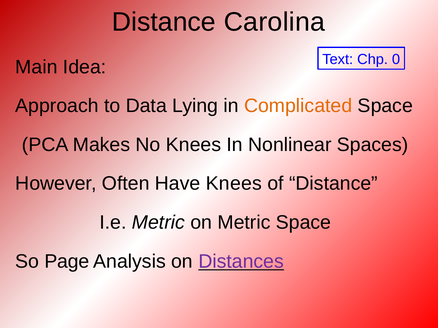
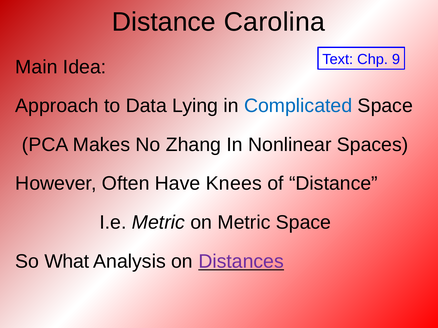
0: 0 -> 9
Complicated colour: orange -> blue
No Knees: Knees -> Zhang
Page: Page -> What
